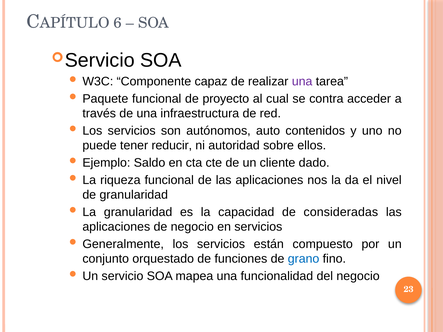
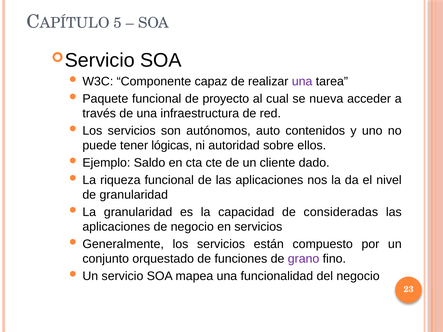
6: 6 -> 5
contra: contra -> nueva
reducir: reducir -> lógicas
grano colour: blue -> purple
